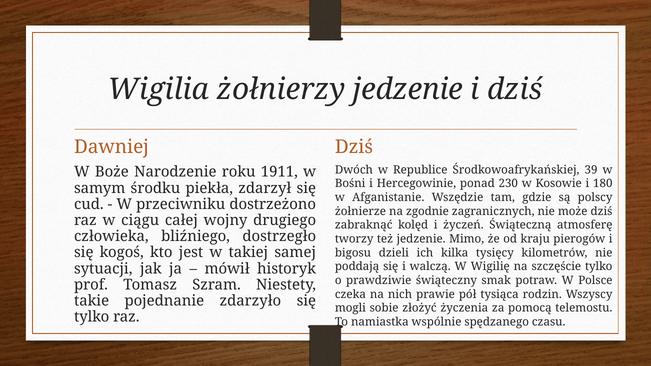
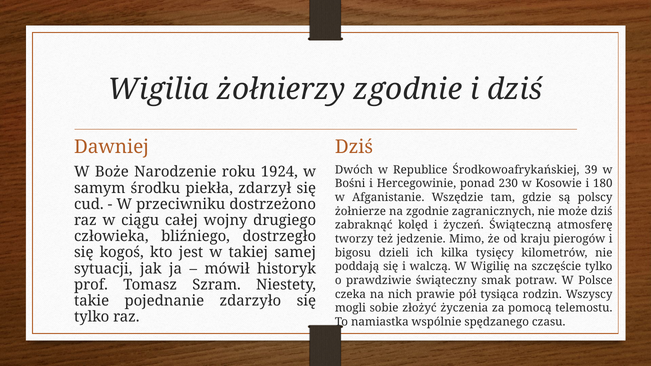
żołnierzy jedzenie: jedzenie -> zgodnie
1911: 1911 -> 1924
